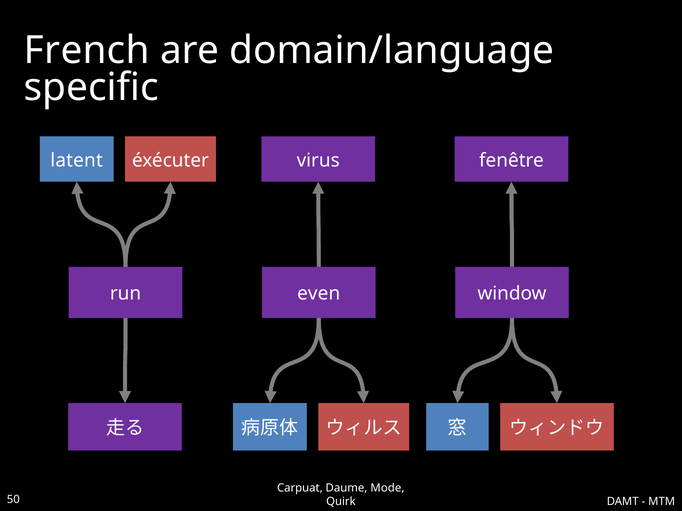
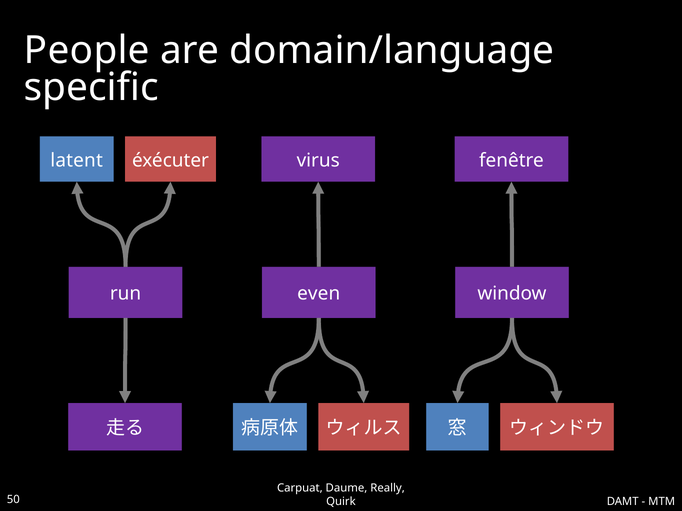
French: French -> People
Mode: Mode -> Really
